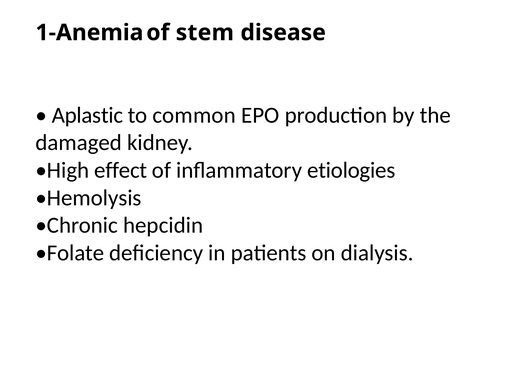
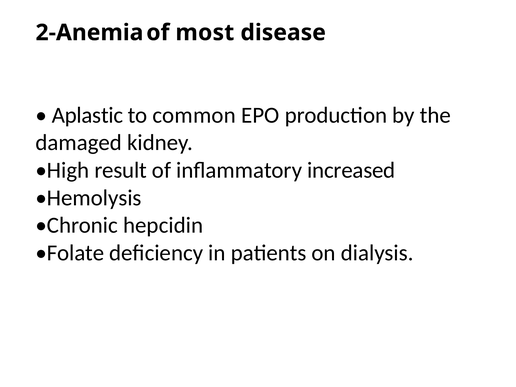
1-Anemia: 1-Anemia -> 2-Anemia
stem: stem -> most
effect: effect -> result
etiologies: etiologies -> increased
